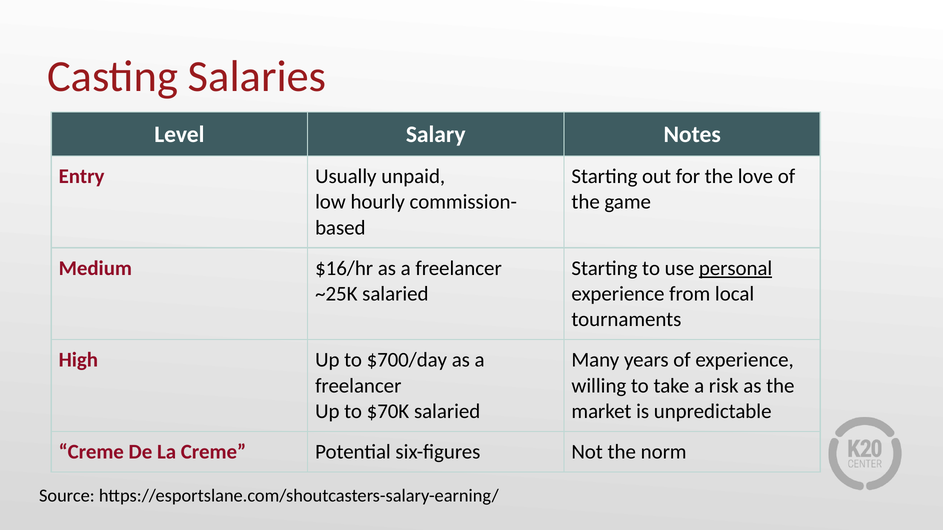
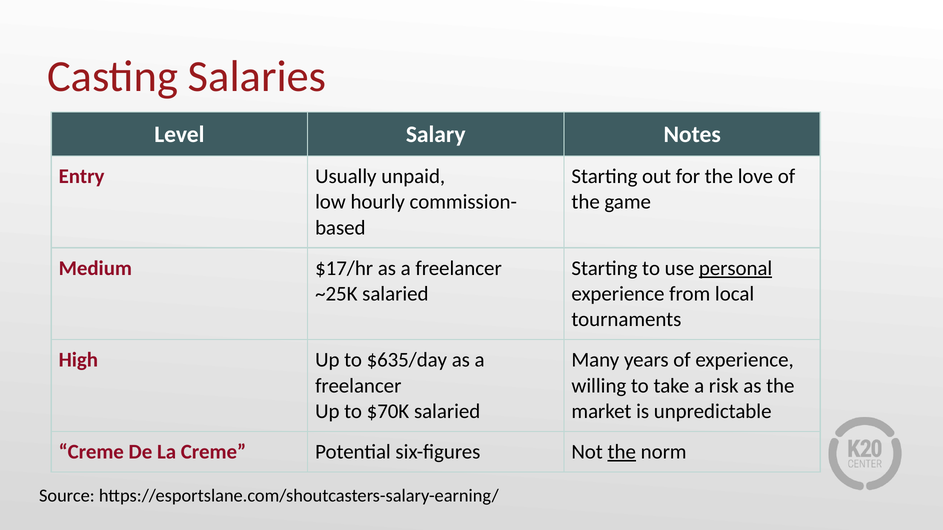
$16/hr: $16/hr -> $17/hr
$700/day: $700/day -> $635/day
the at (622, 452) underline: none -> present
